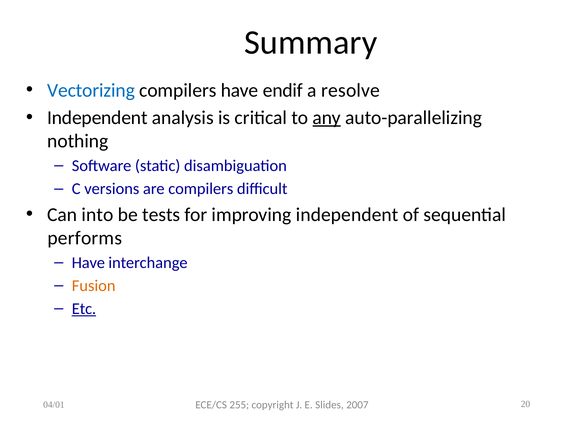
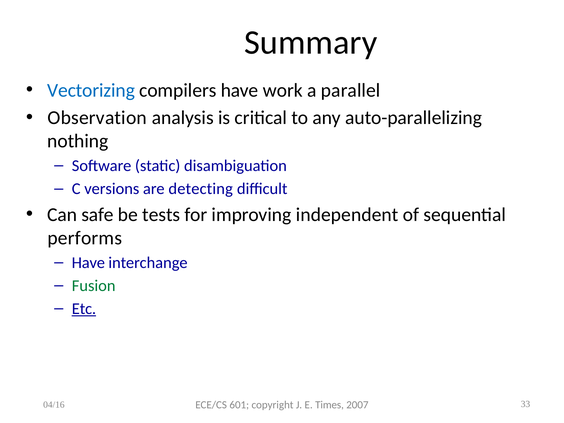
endif: endif -> work
resolve: resolve -> parallel
Independent at (97, 118): Independent -> Observation
any underline: present -> none
are compilers: compilers -> detecting
into: into -> safe
Fusion colour: orange -> green
04/01: 04/01 -> 04/16
255: 255 -> 601
Slides: Slides -> Times
20: 20 -> 33
